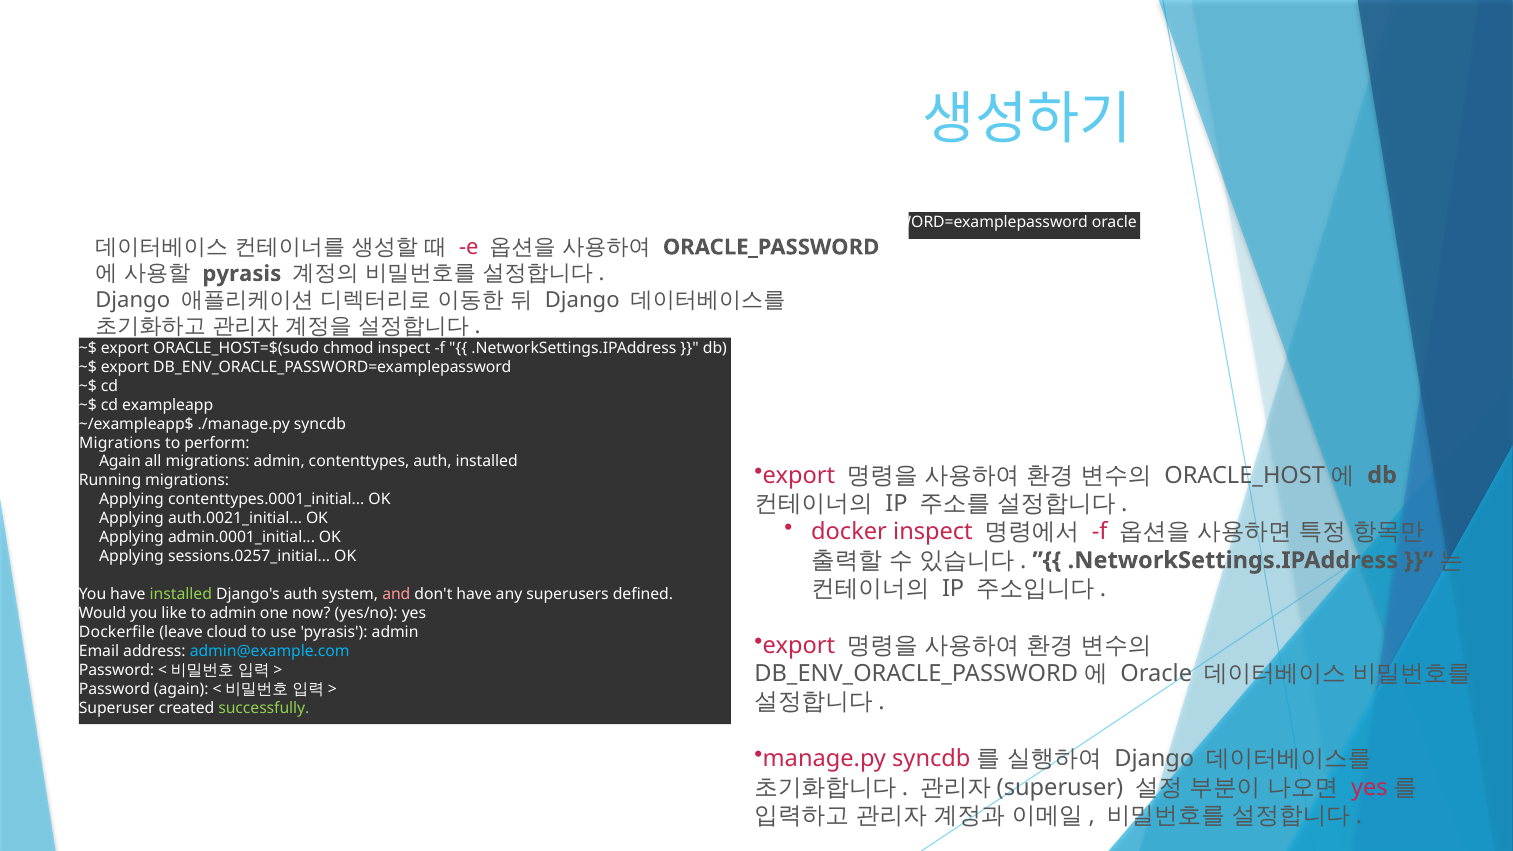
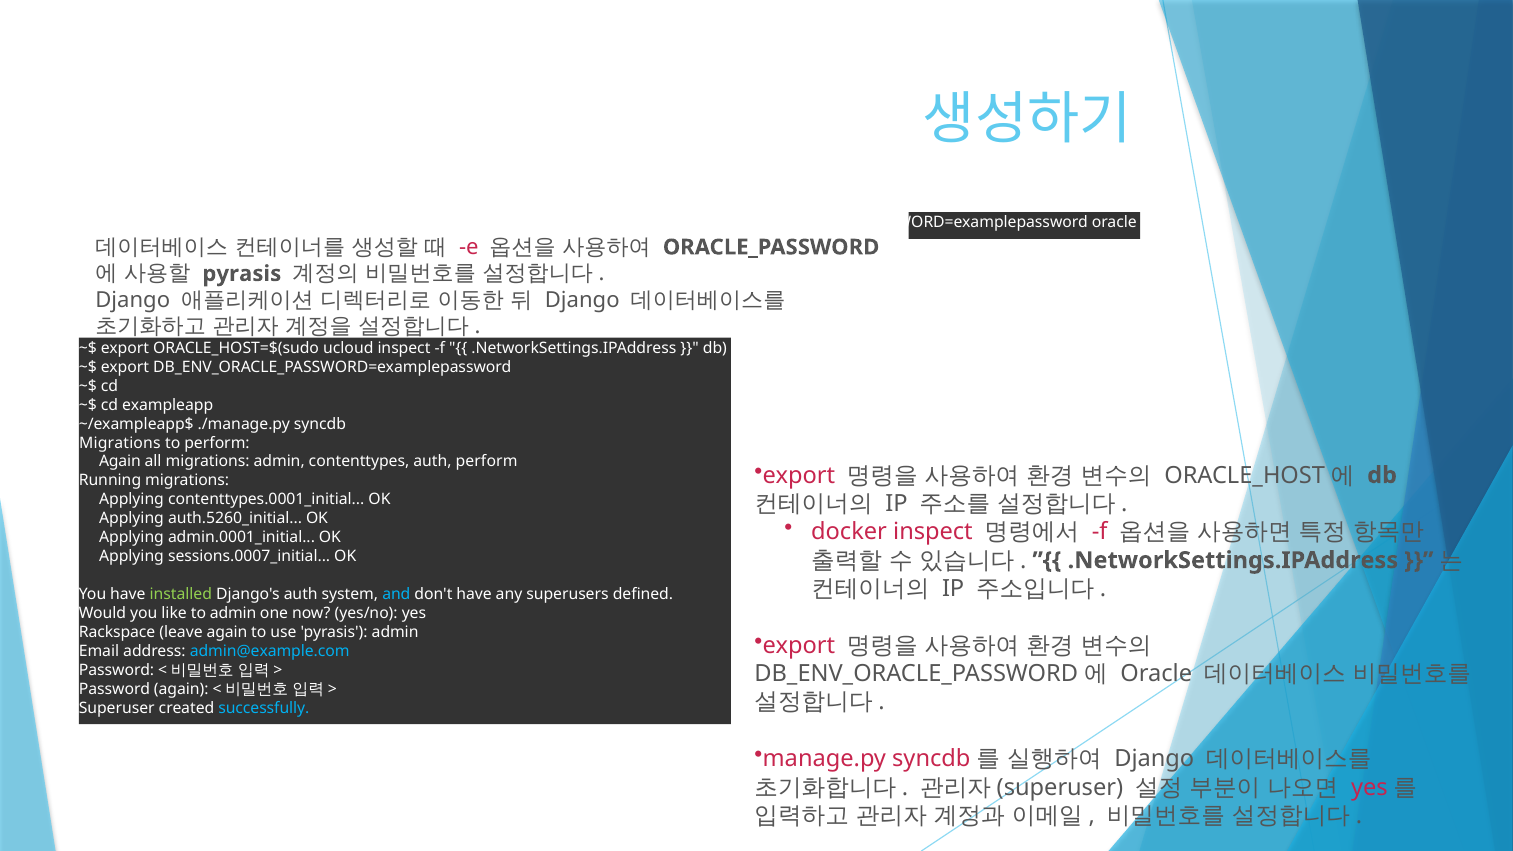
chmod: chmod -> ucloud
auth installed: installed -> perform
auth.0021_initial: auth.0021_initial -> auth.5260_initial
sessions.0257_initial: sessions.0257_initial -> sessions.0007_initial
and colour: pink -> light blue
Dockerfile: Dockerfile -> Rackspace
leave cloud: cloud -> again
successfully colour: light green -> light blue
